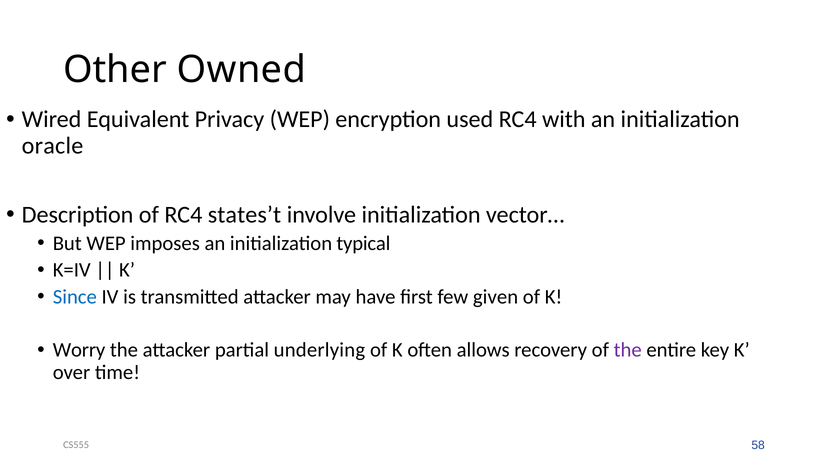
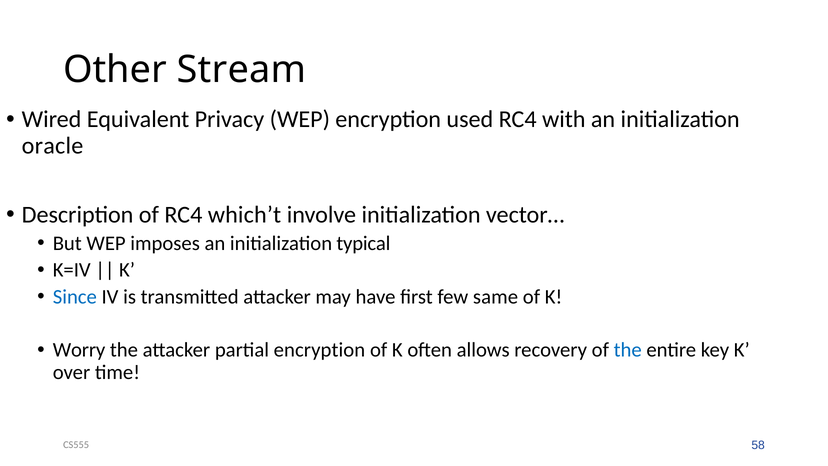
Owned: Owned -> Stream
states’t: states’t -> which’t
given: given -> same
partial underlying: underlying -> encryption
the at (628, 350) colour: purple -> blue
